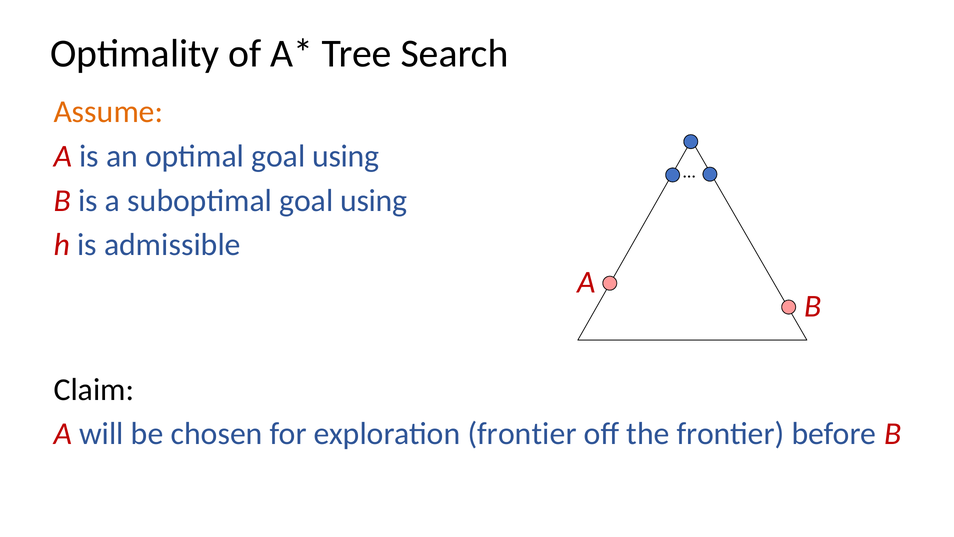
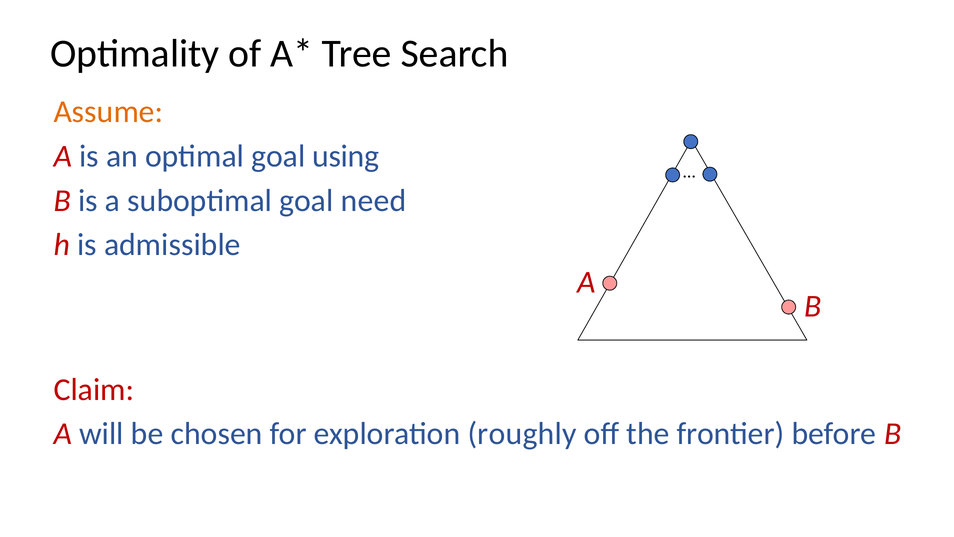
suboptimal goal using: using -> need
Claim colour: black -> red
exploration frontier: frontier -> roughly
